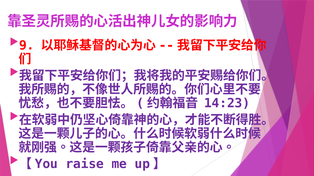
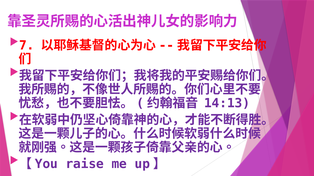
9: 9 -> 7
14:23: 14:23 -> 14:13
